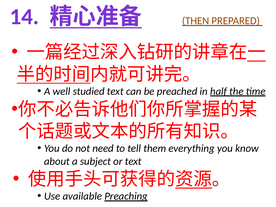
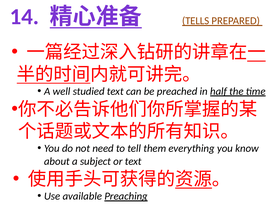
THEN: THEN -> TELLS
